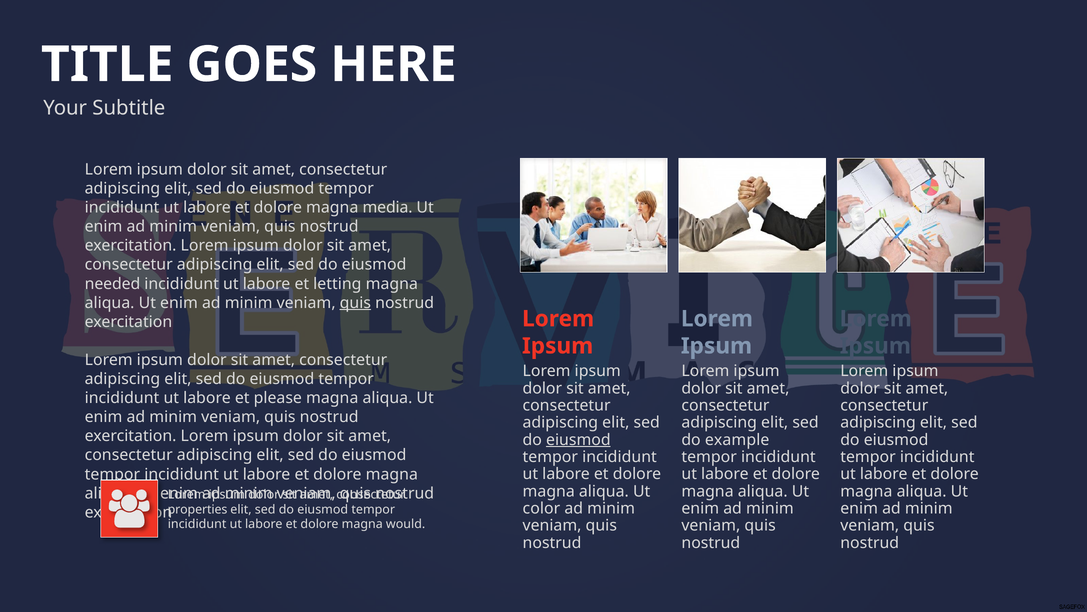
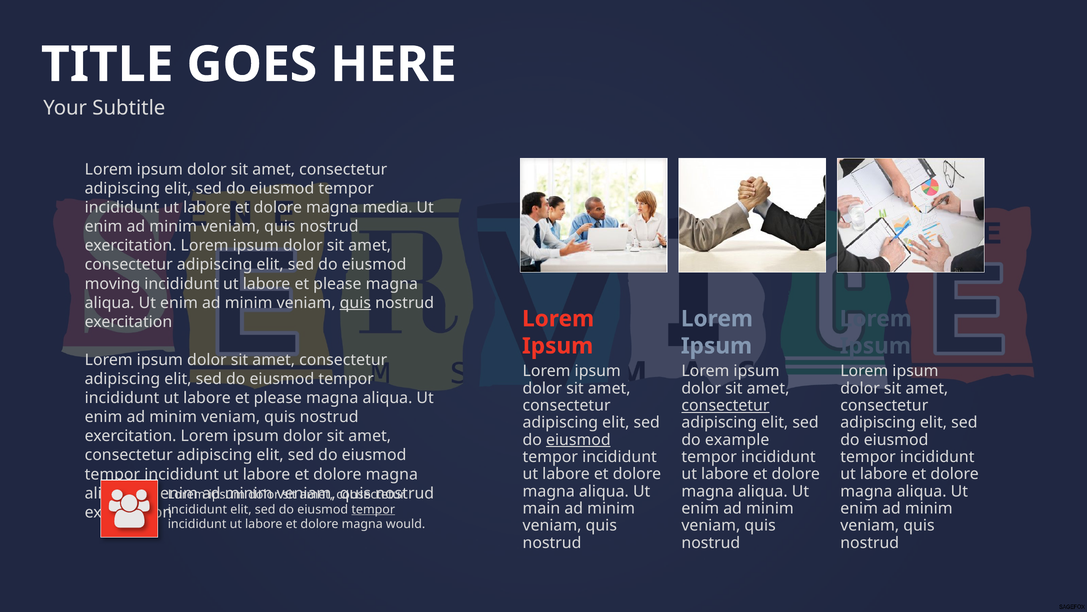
needed: needed -> moving
letting at (337, 284): letting -> please
consectetur at (725, 405) underline: none -> present
color: color -> main
properties at (198, 509): properties -> incididunt
tempor at (373, 509) underline: none -> present
